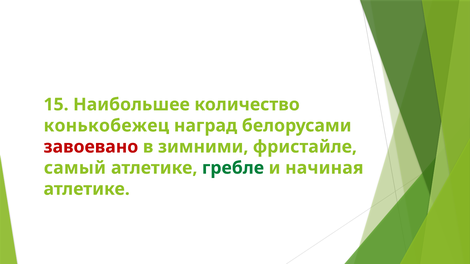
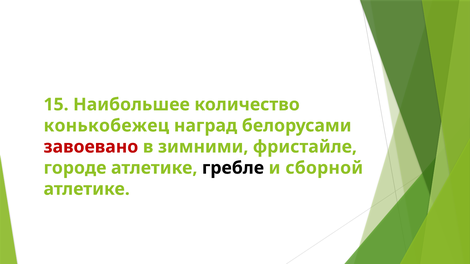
самый: самый -> городе
гребле colour: green -> black
начиная: начиная -> сборной
